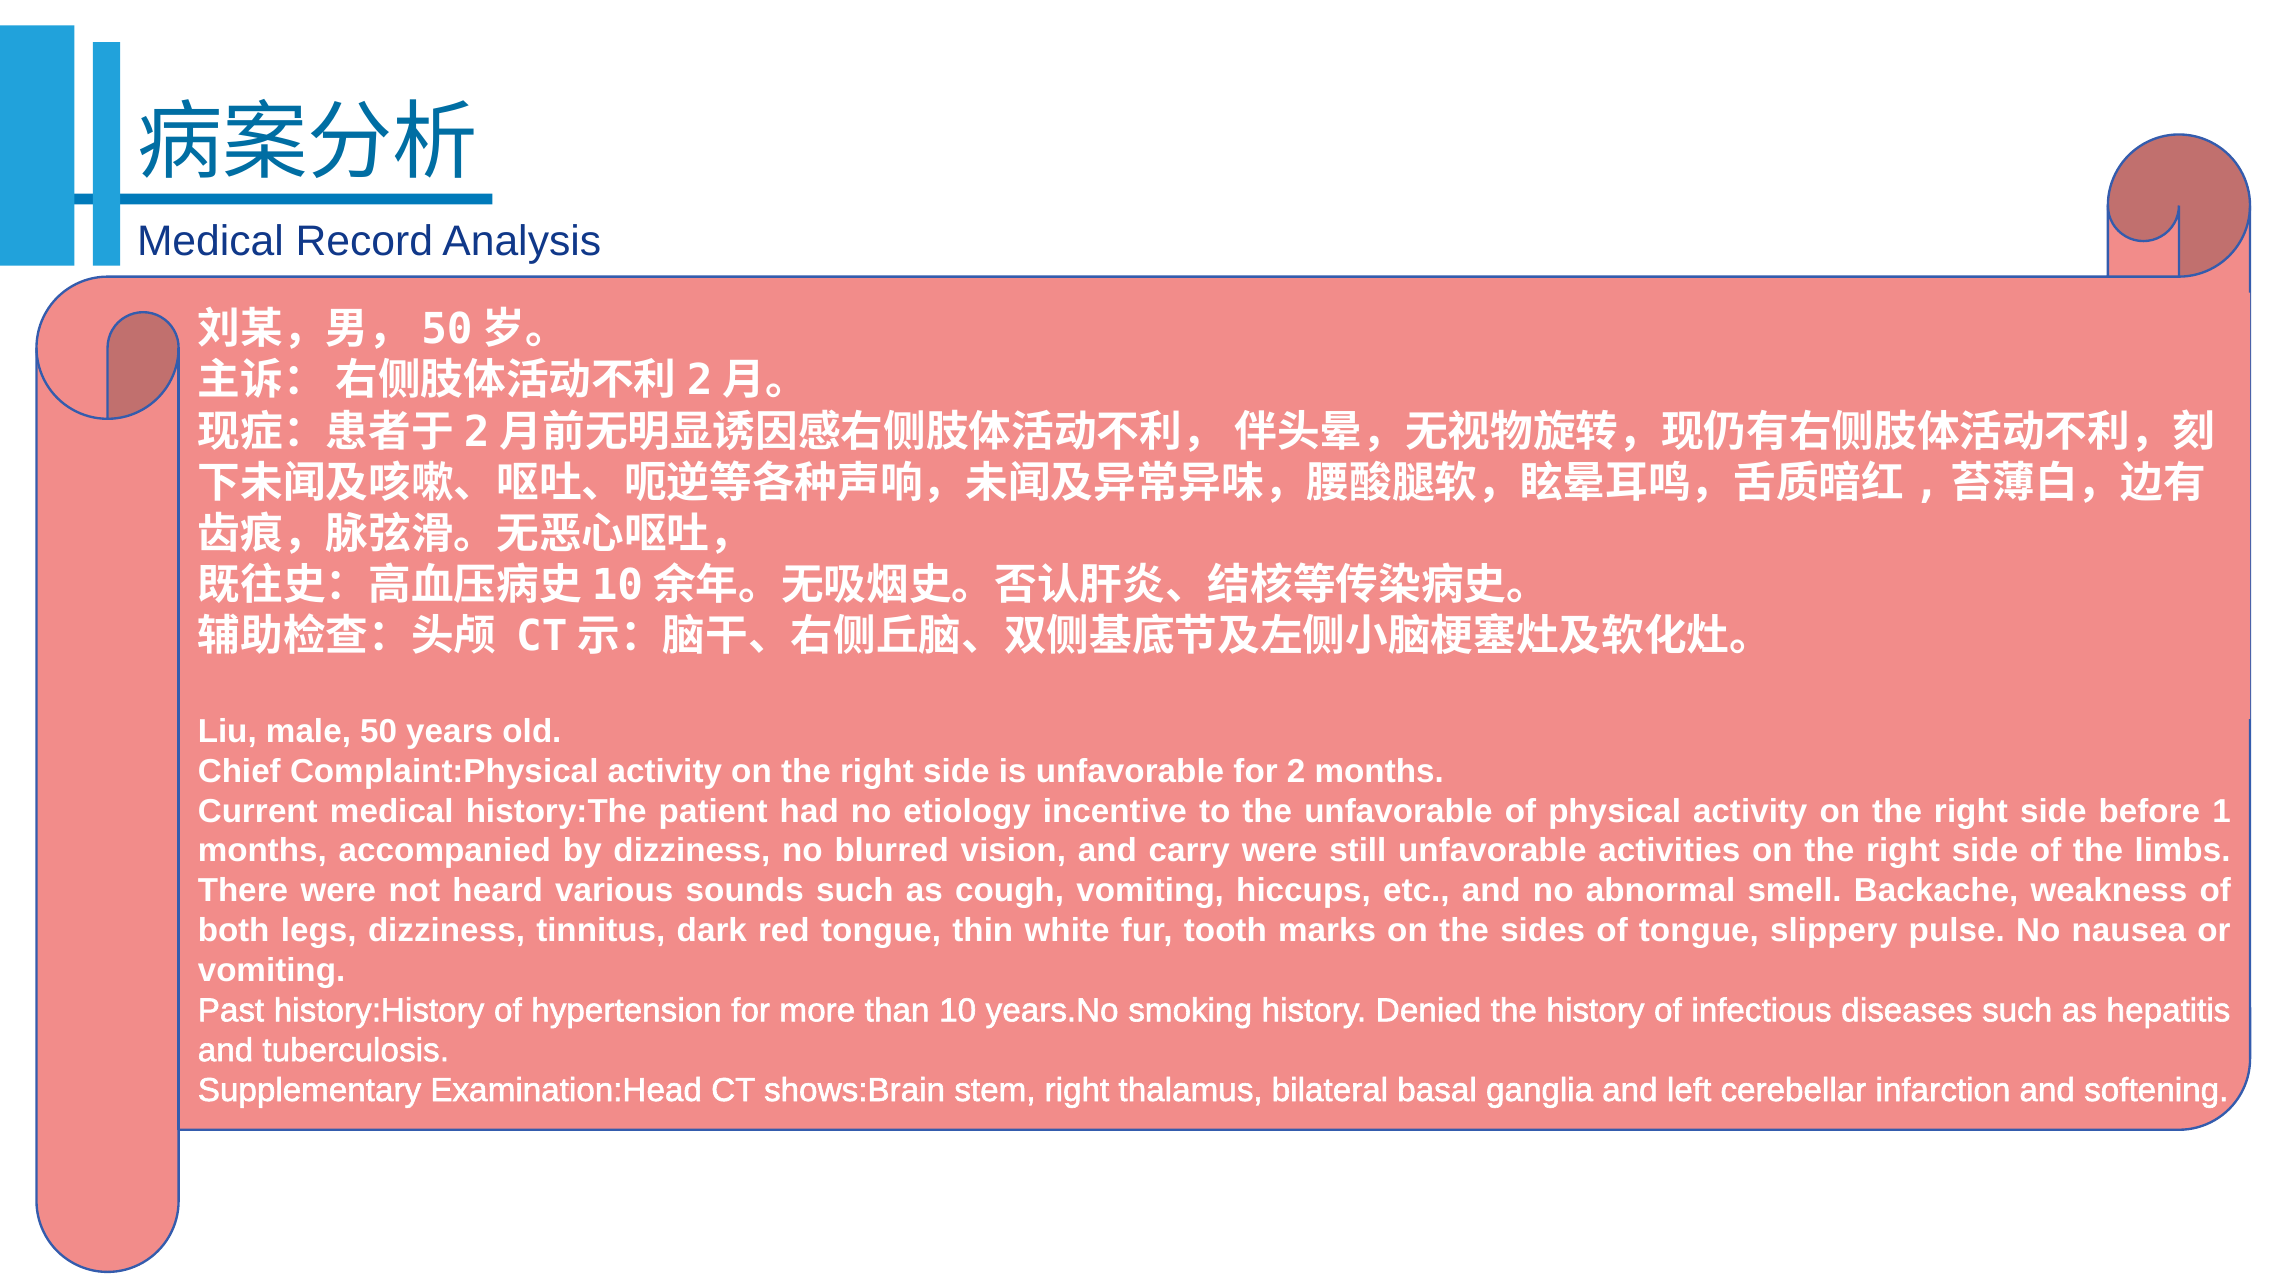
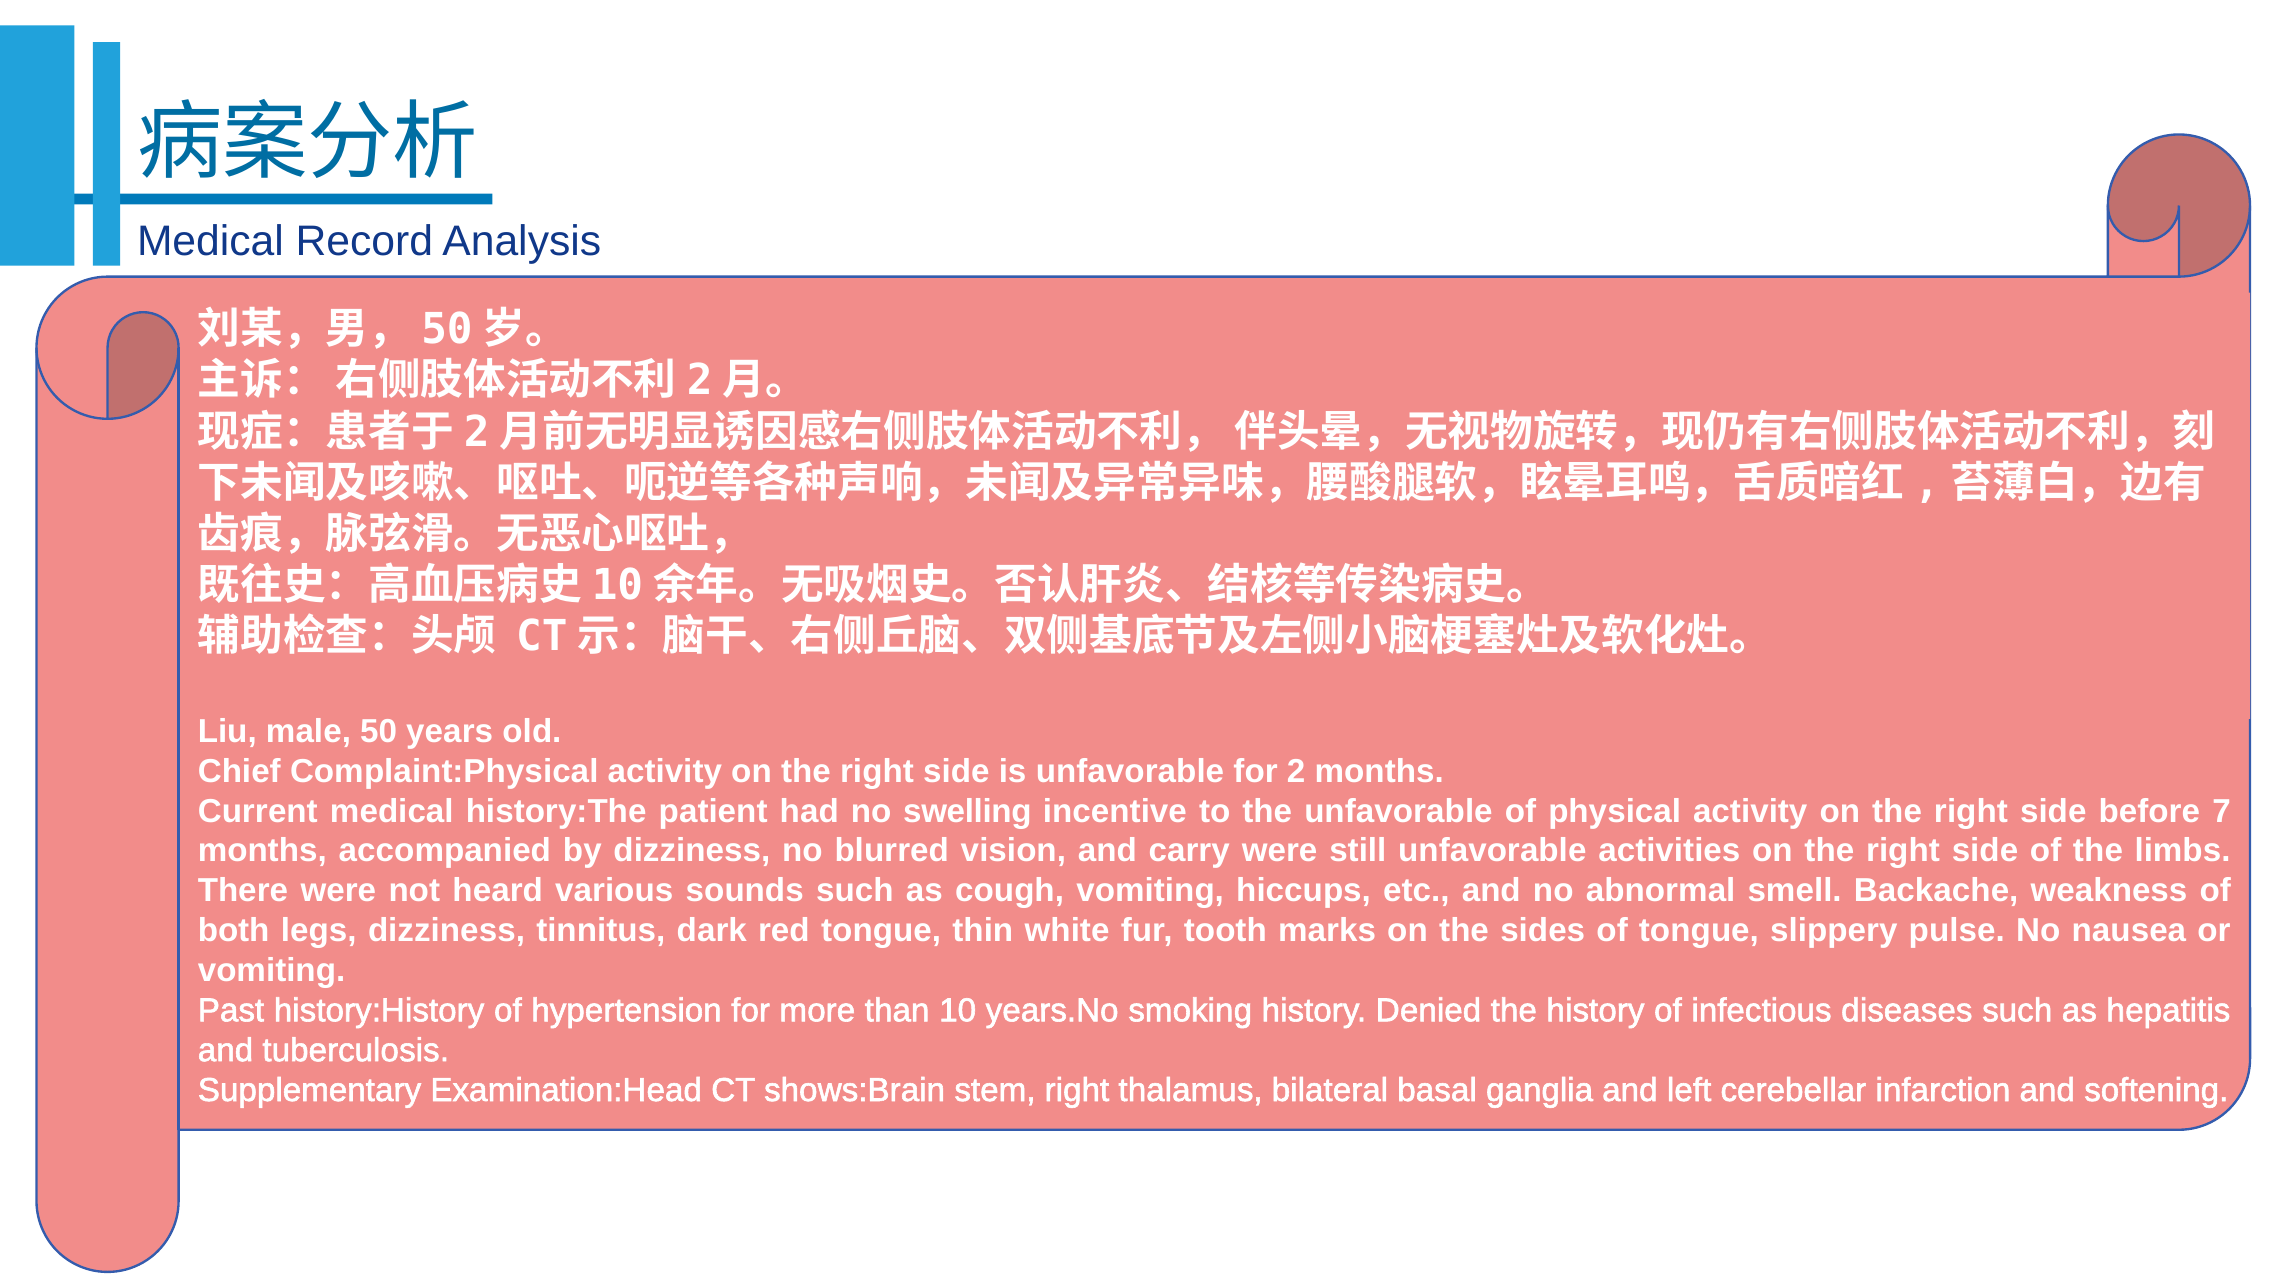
etiology: etiology -> swelling
1: 1 -> 7
